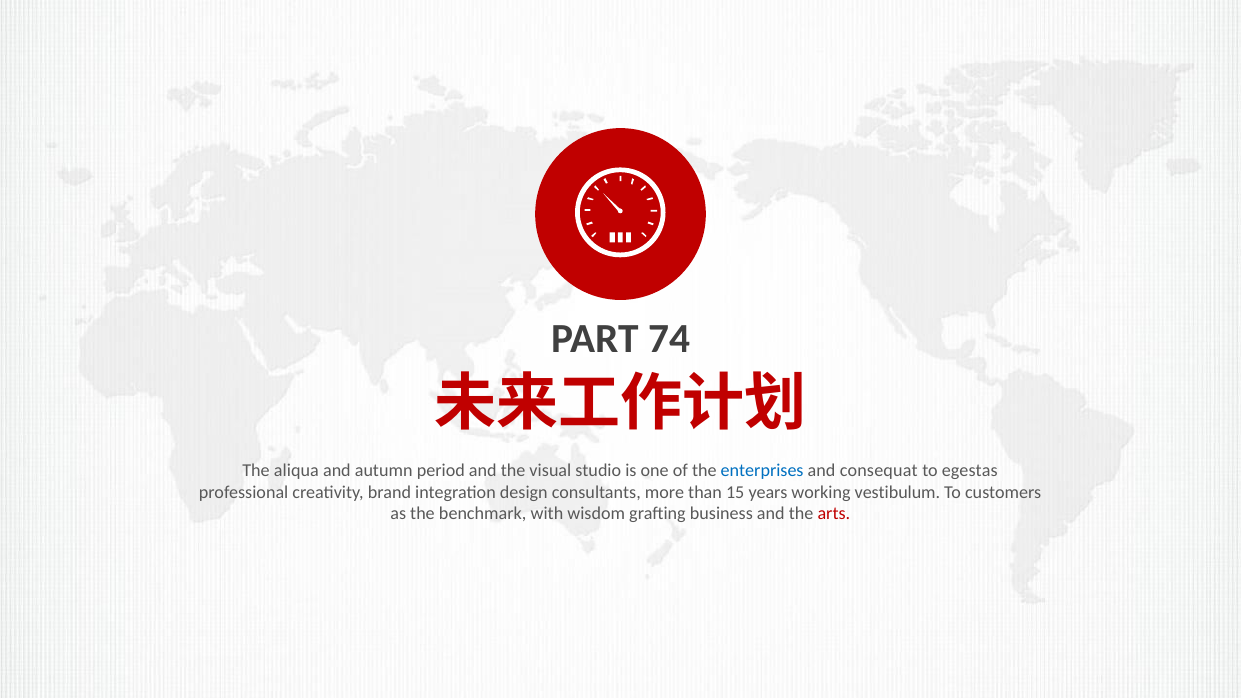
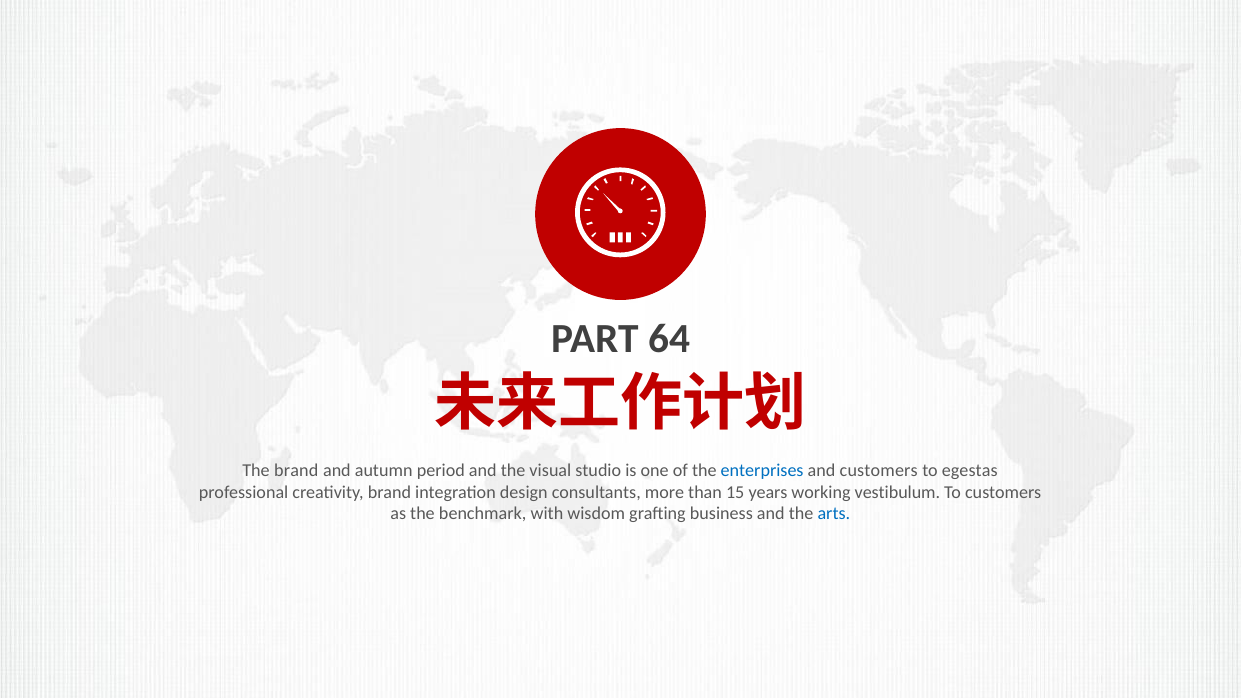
74: 74 -> 64
The aliqua: aliqua -> brand
and consequat: consequat -> customers
arts colour: red -> blue
